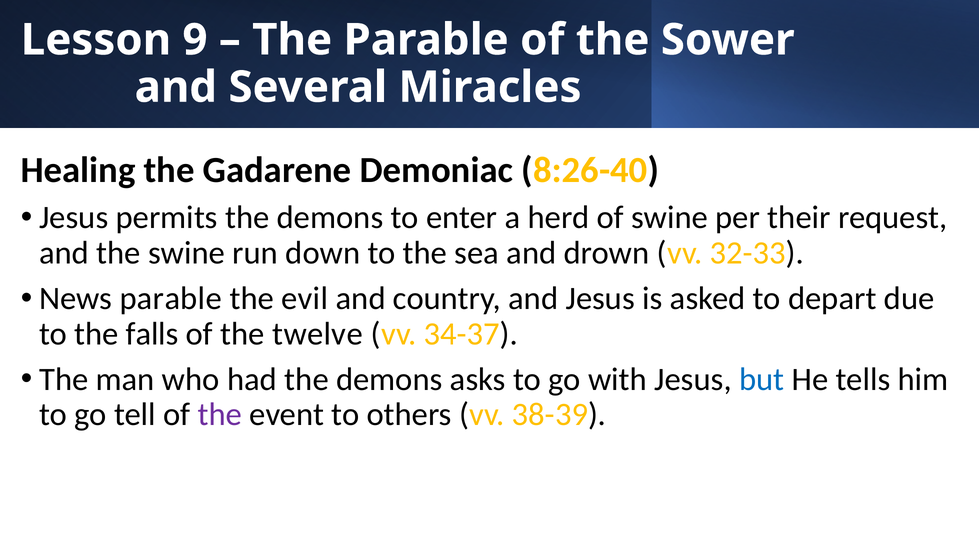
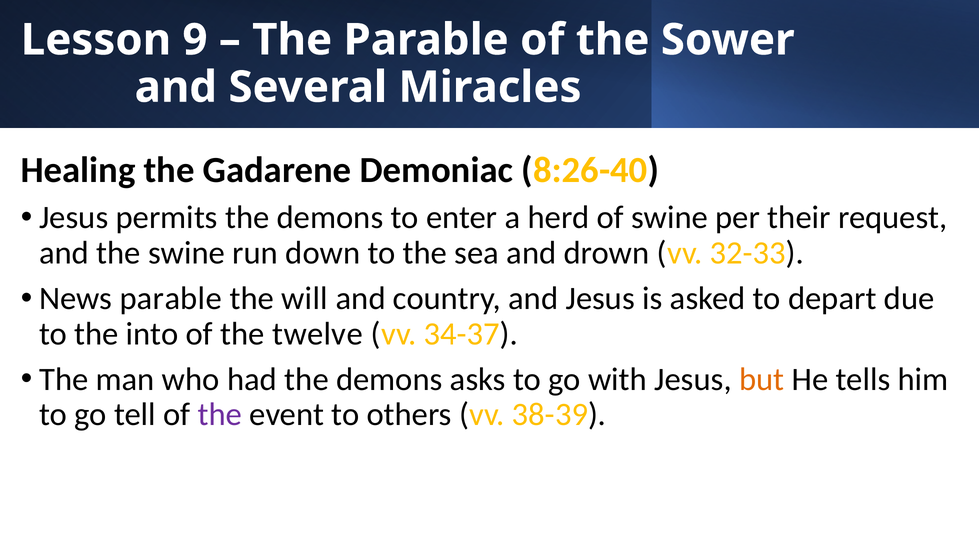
evil: evil -> will
falls: falls -> into
but colour: blue -> orange
